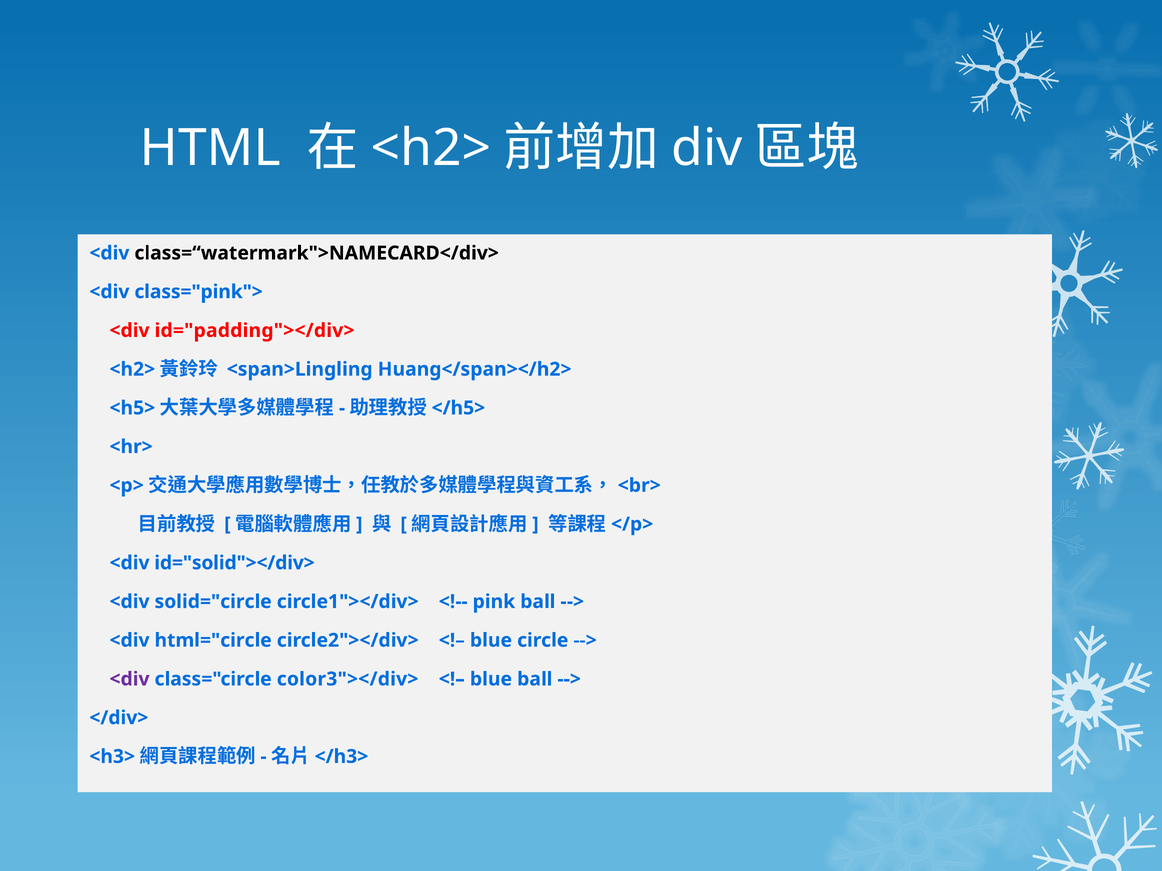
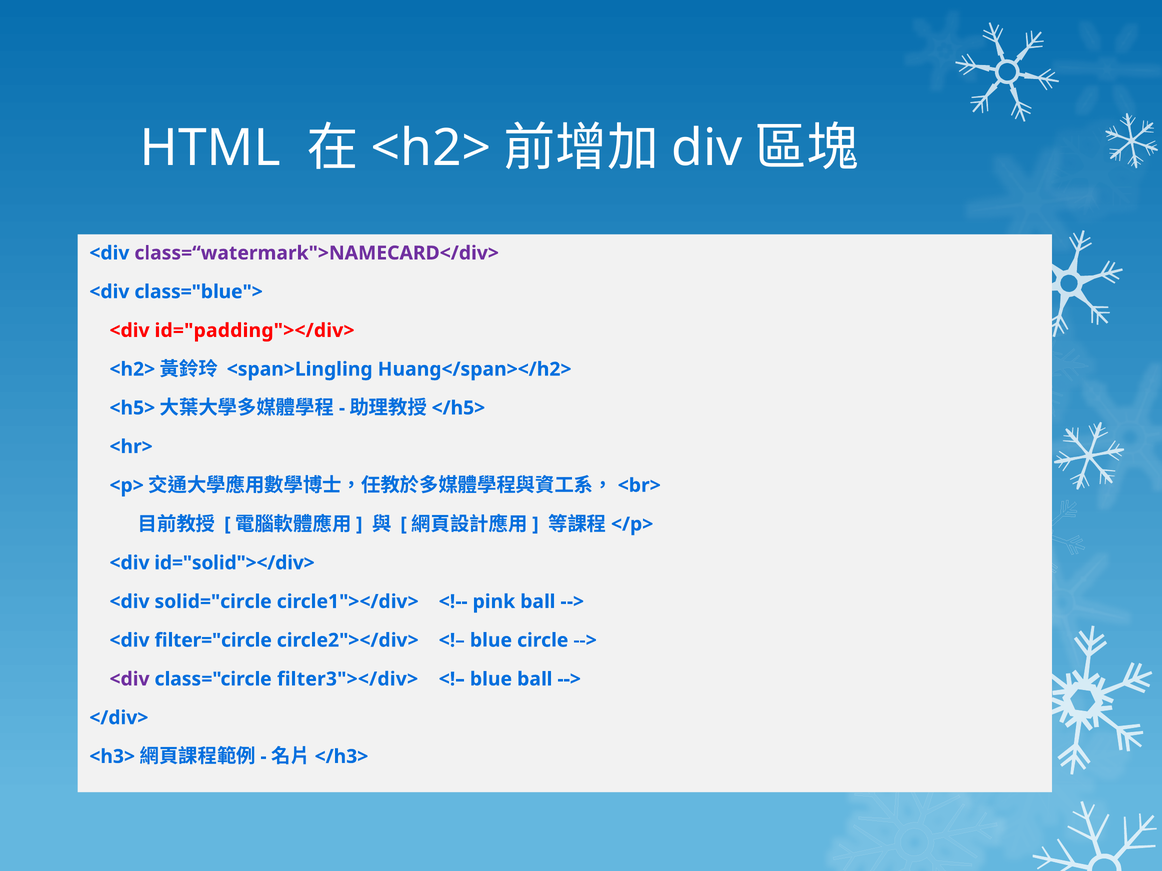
class=“watermark">NAMECARD</div> colour: black -> purple
class="pink">: class="pink"> -> class="blue">
html="circle: html="circle -> filter="circle
color3"></div>: color3"></div> -> filter3"></div>
